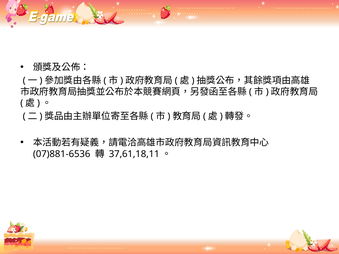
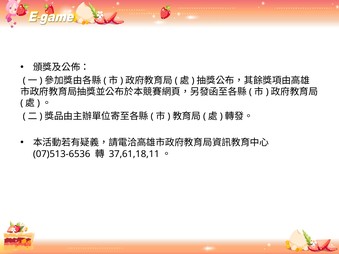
07)881-6536: 07)881-6536 -> 07)513-6536
